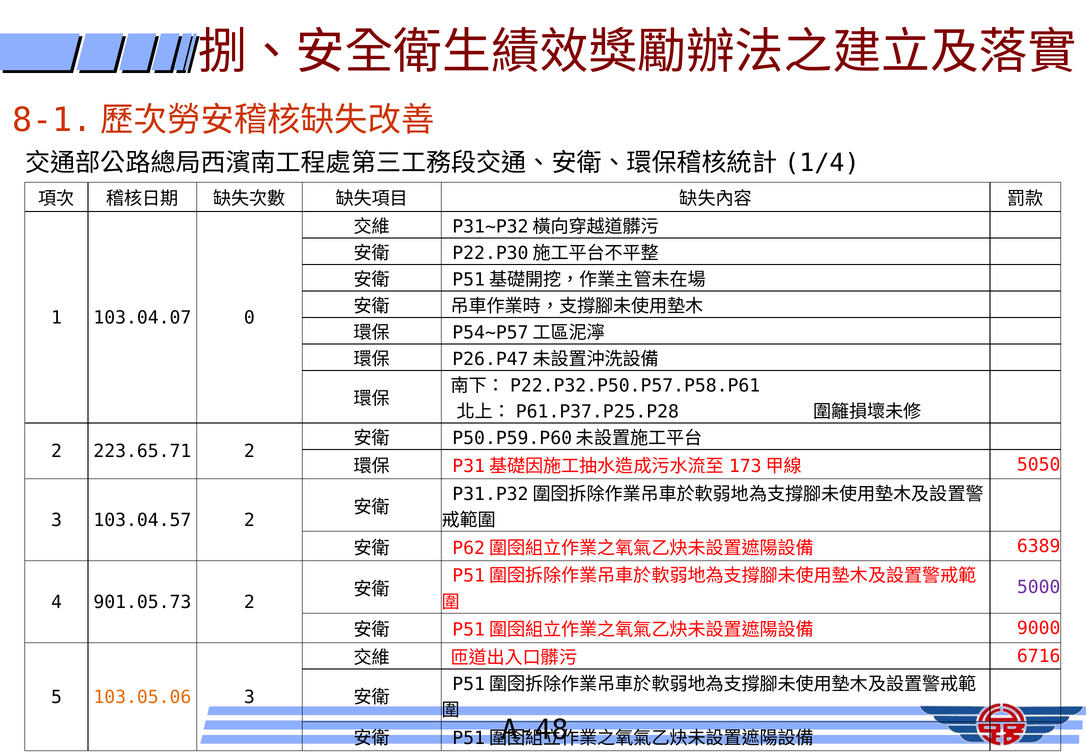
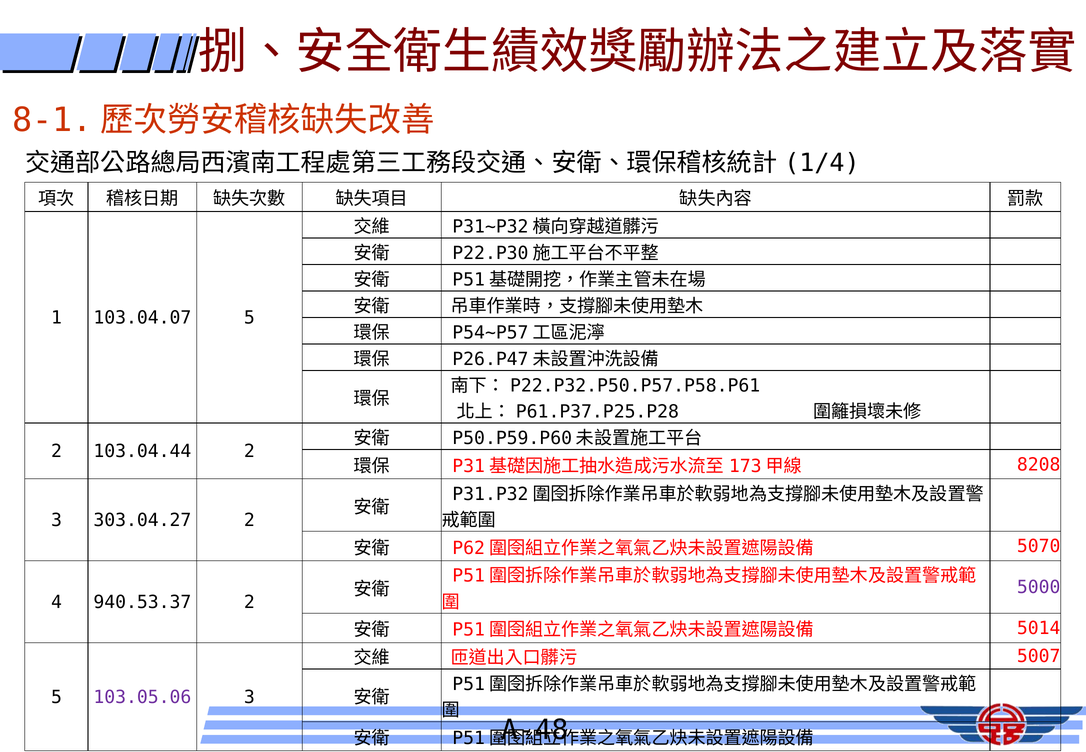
103.04.07 0: 0 -> 5
223.65.71: 223.65.71 -> 103.04.44
5050: 5050 -> 8208
103.04.57: 103.04.57 -> 303.04.27
6389: 6389 -> 5070
901.05.73: 901.05.73 -> 940.53.37
9000: 9000 -> 5014
6716: 6716 -> 5007
103.05.06 colour: orange -> purple
